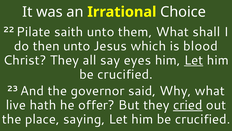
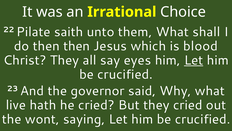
then unto: unto -> then
he offer: offer -> cried
cried at (188, 105) underline: present -> none
place: place -> wont
